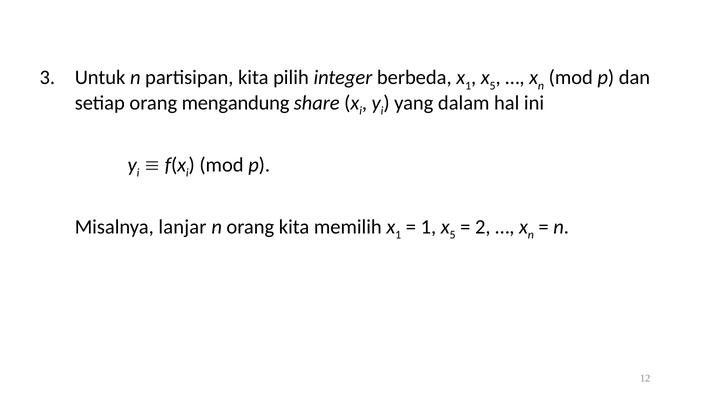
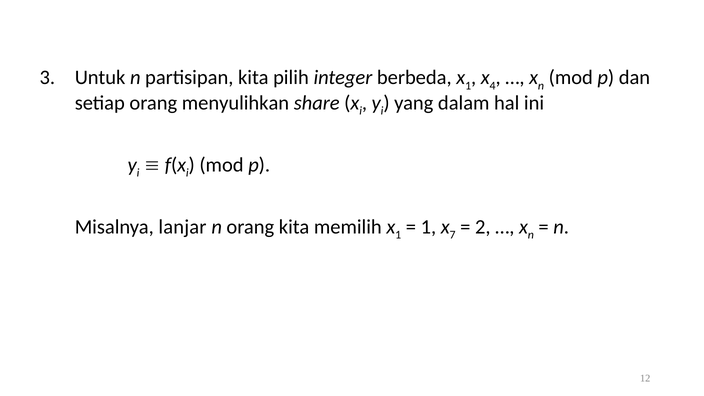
5 at (493, 86): 5 -> 4
mengandung: mengandung -> menyulihkan
5 at (453, 235): 5 -> 7
